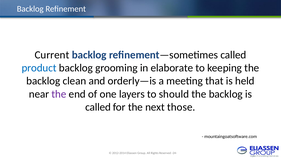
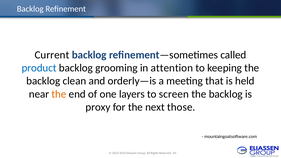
elaborate: elaborate -> attention
the at (59, 94) colour: purple -> orange
should: should -> screen
called at (98, 107): called -> proxy
